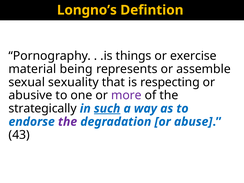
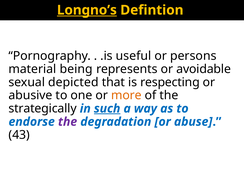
Longno’s underline: none -> present
things: things -> useful
exercise: exercise -> persons
assemble: assemble -> avoidable
sexuality: sexuality -> depicted
more colour: purple -> orange
